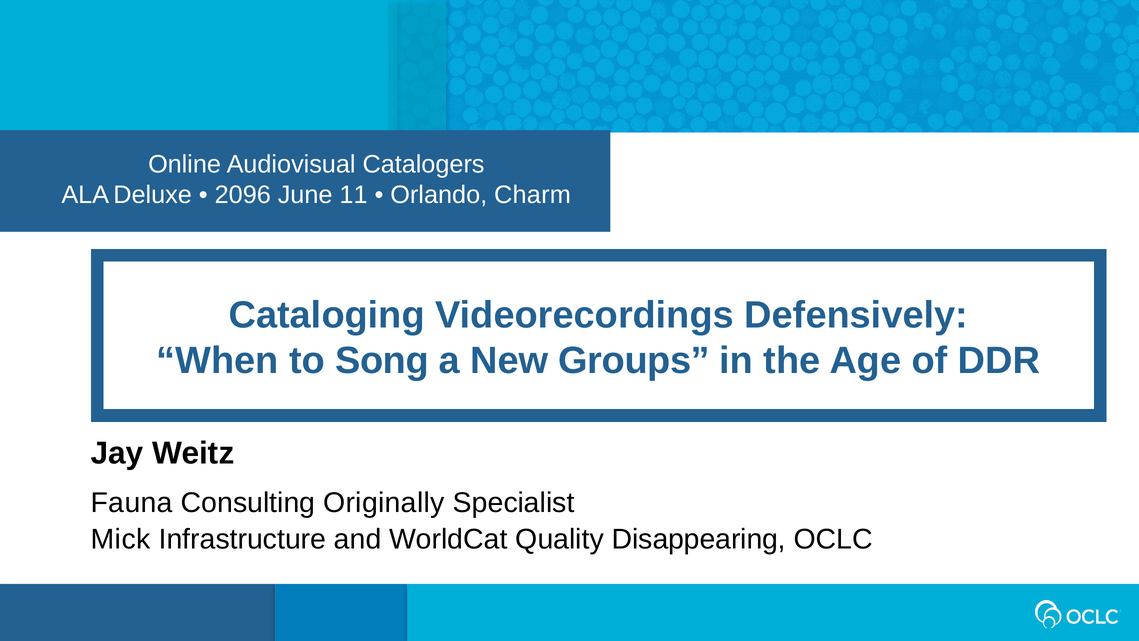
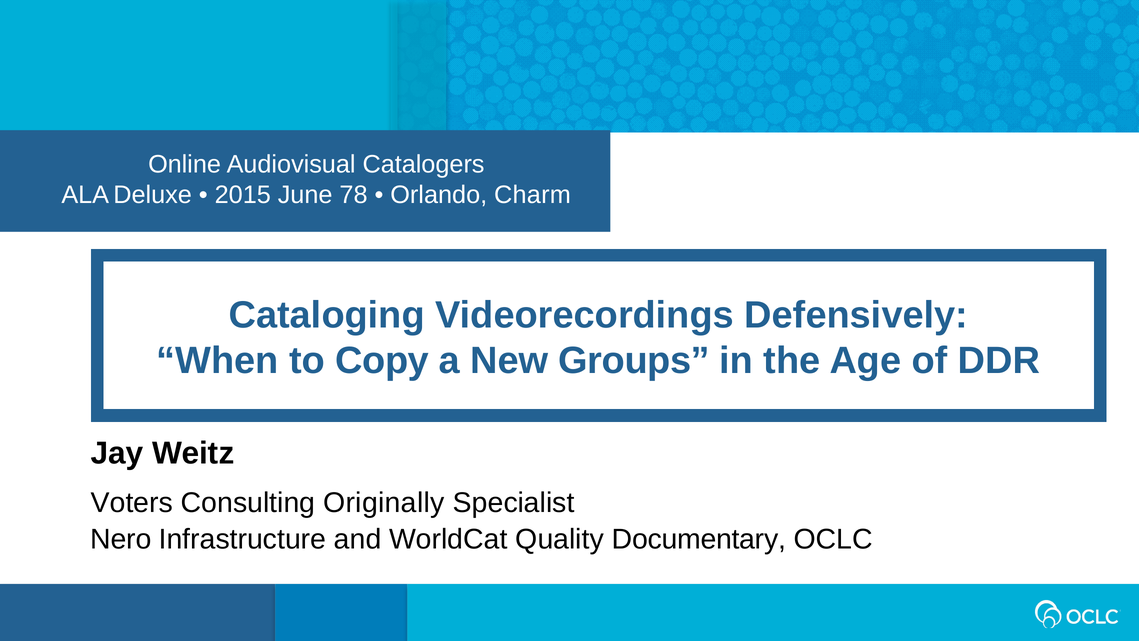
2096: 2096 -> 2015
11: 11 -> 78
Song: Song -> Copy
Fauna: Fauna -> Voters
Mick: Mick -> Nero
Disappearing: Disappearing -> Documentary
